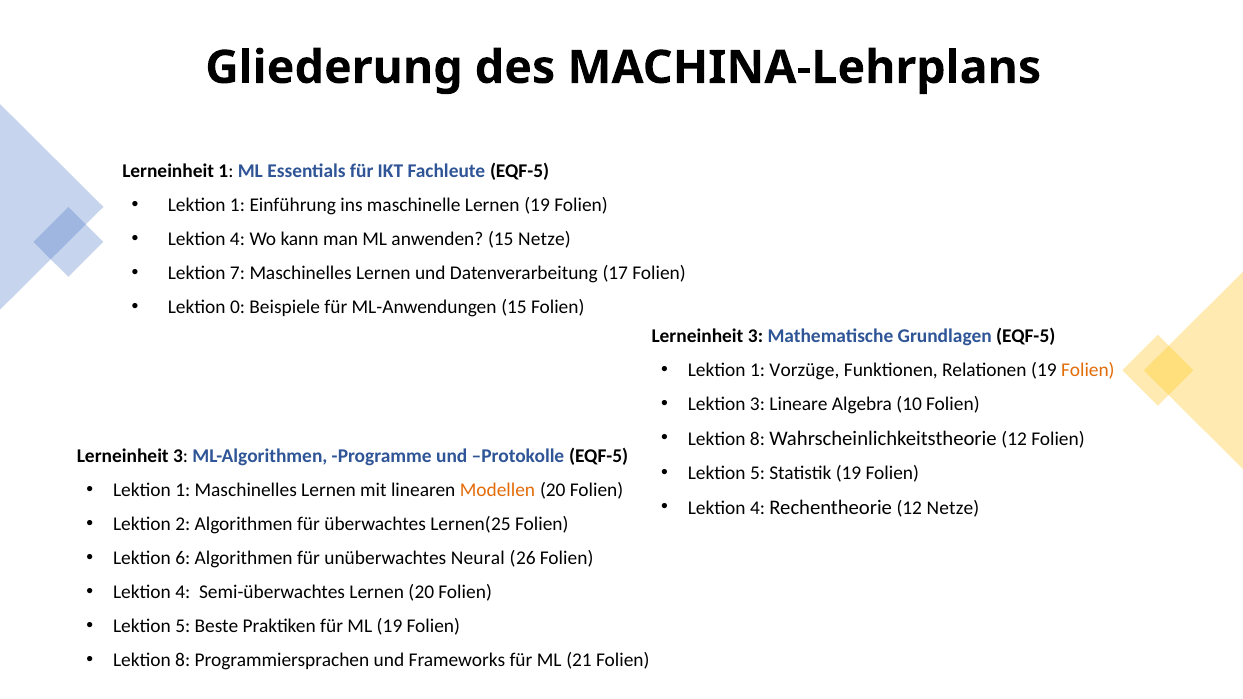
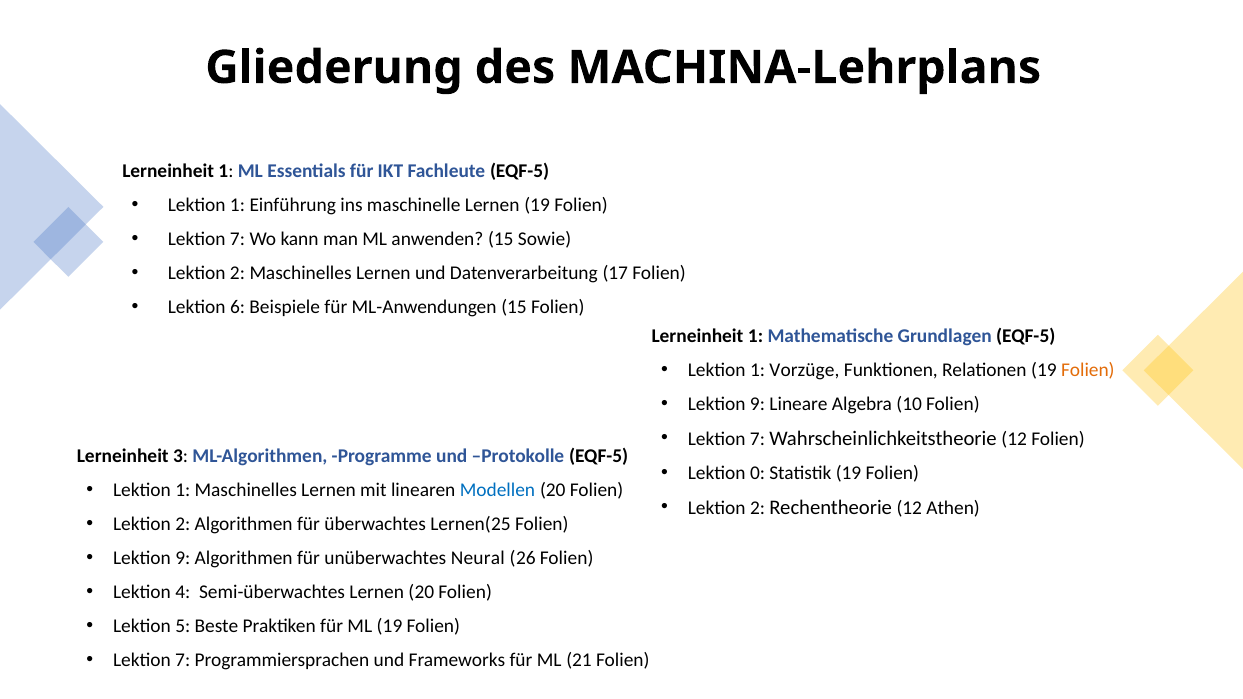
4 at (237, 239): 4 -> 7
15 Netze: Netze -> Sowie
7 at (237, 273): 7 -> 2
0: 0 -> 6
3 at (756, 336): 3 -> 1
3 at (757, 404): 3 -> 9
8 at (757, 439): 8 -> 7
5 at (758, 473): 5 -> 0
Modellen colour: orange -> blue
4 at (758, 508): 4 -> 2
12 Netze: Netze -> Athen
6 at (183, 558): 6 -> 9
8 at (183, 660): 8 -> 7
